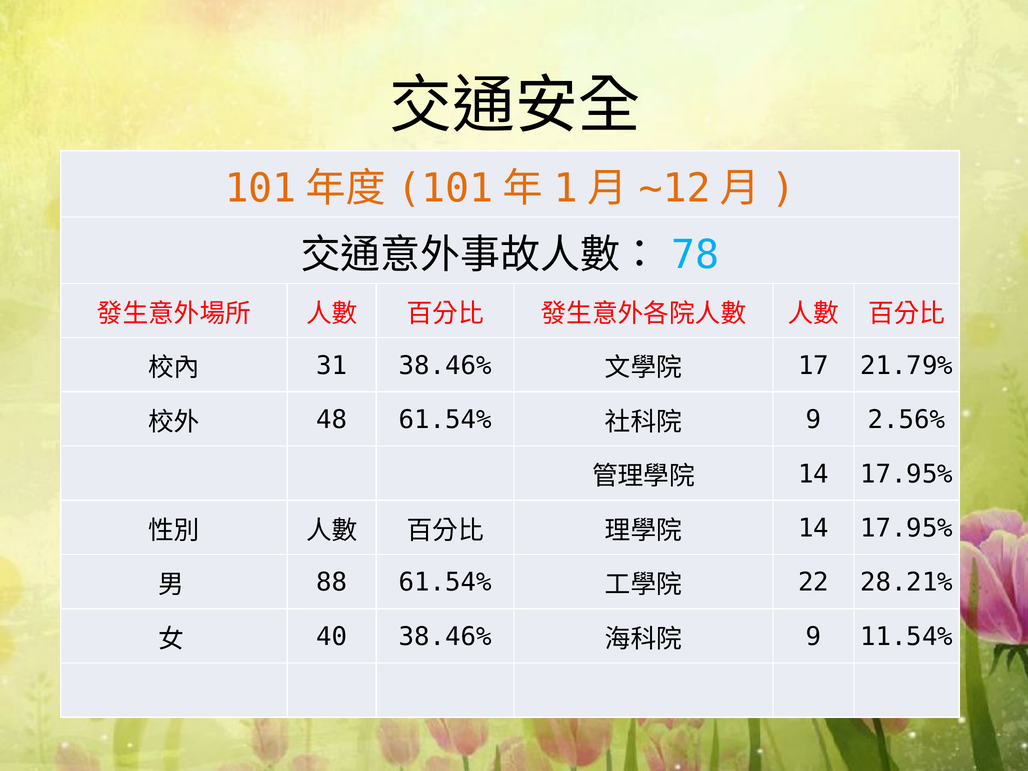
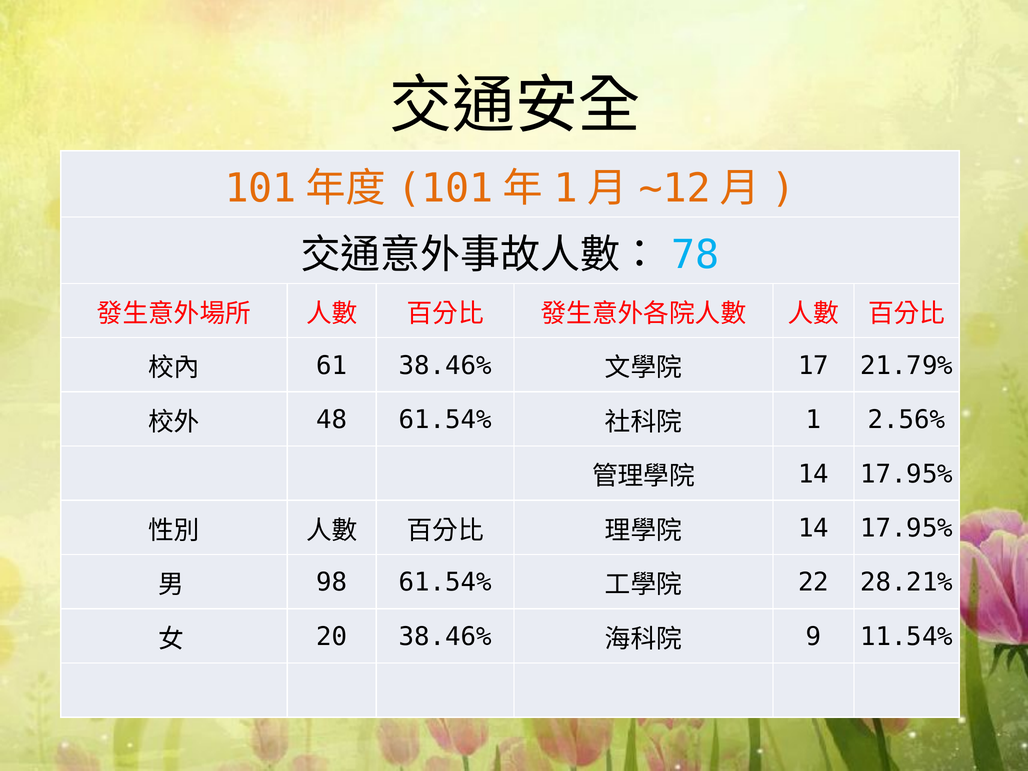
31: 31 -> 61
9 at (814, 420): 9 -> 1
88: 88 -> 98
40: 40 -> 20
